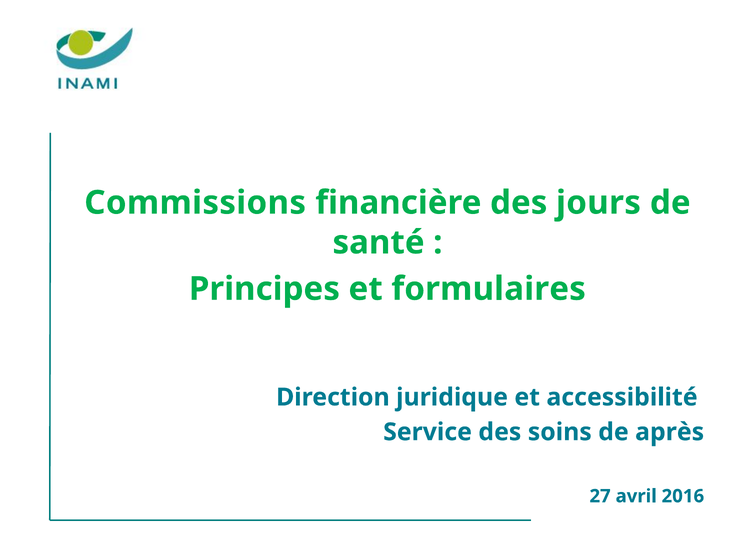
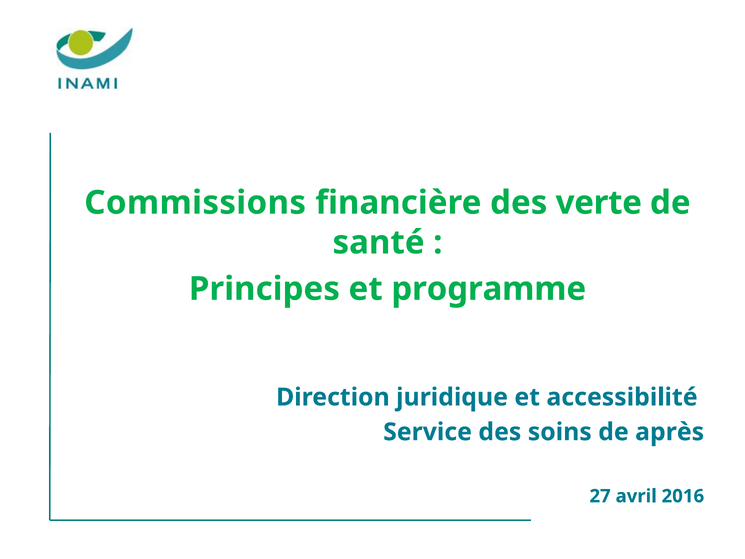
jours: jours -> verte
formulaires: formulaires -> programme
